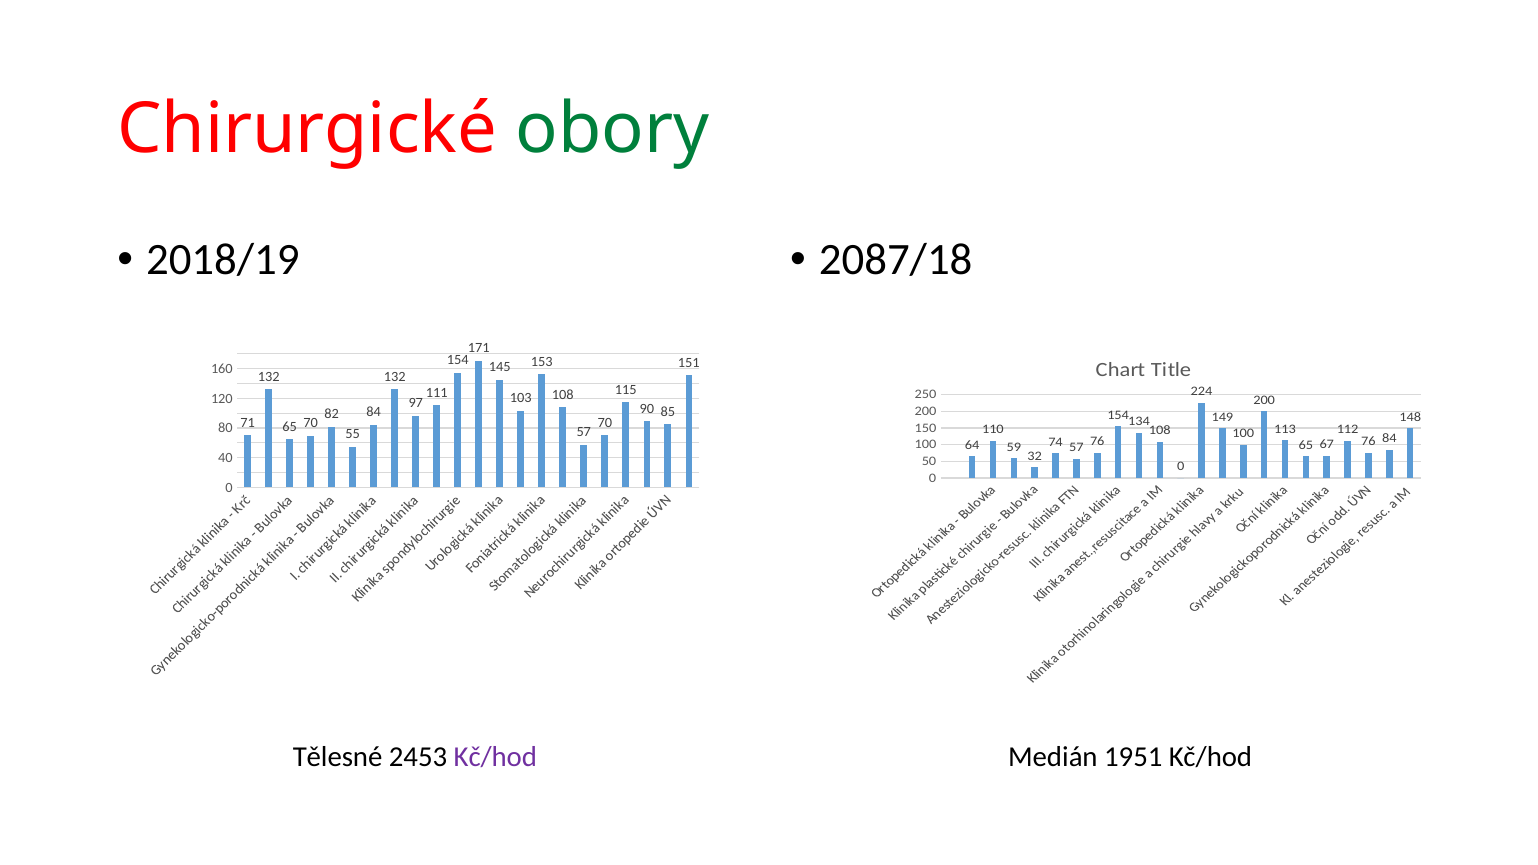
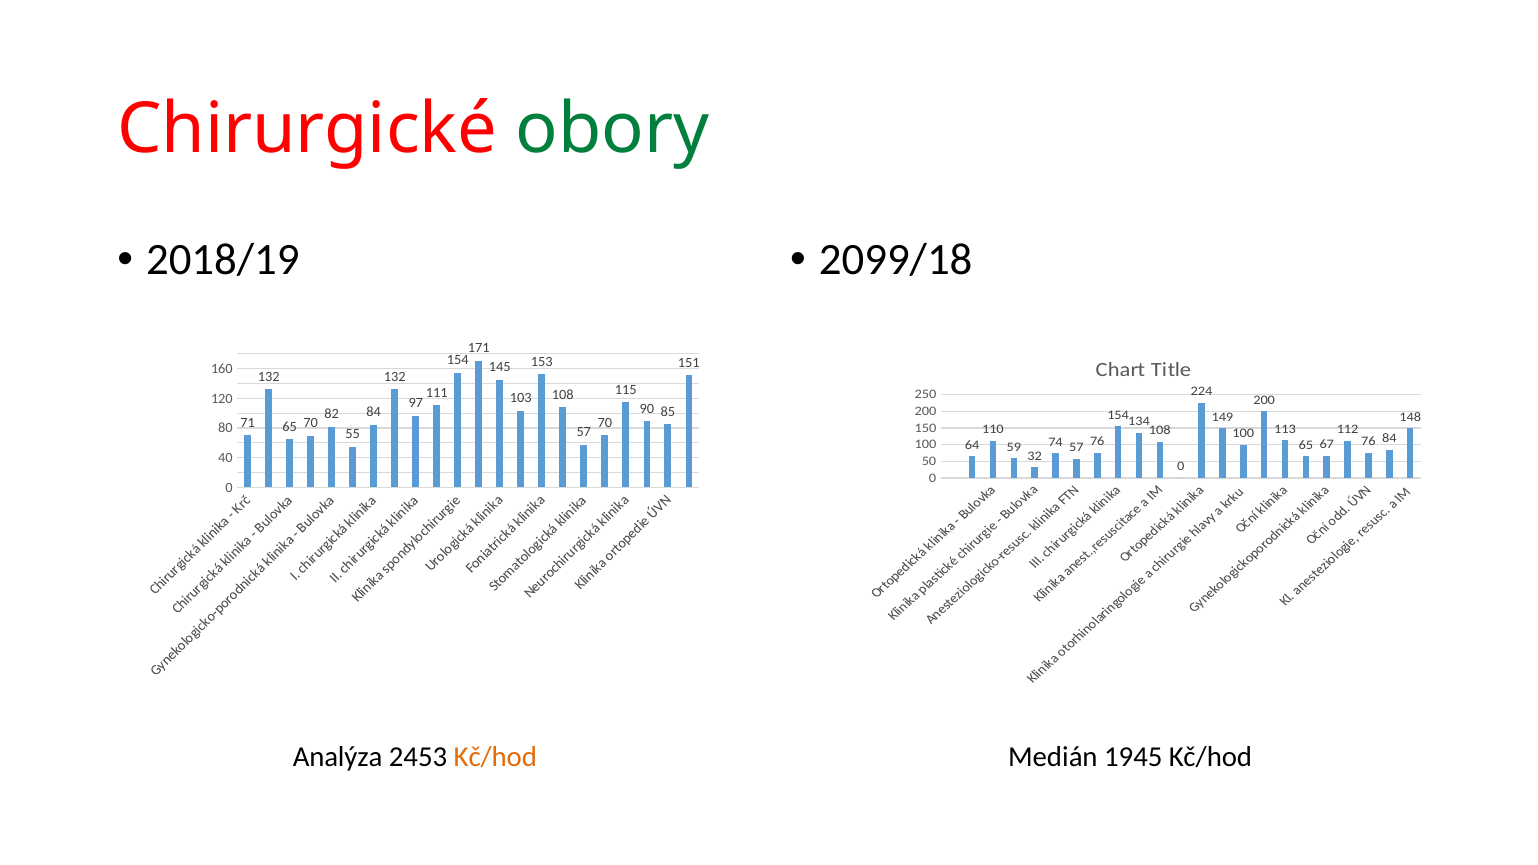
2087/18: 2087/18 -> 2099/18
Tělesné: Tělesné -> Analýza
Kč/hod at (495, 758) colour: purple -> orange
1951: 1951 -> 1945
